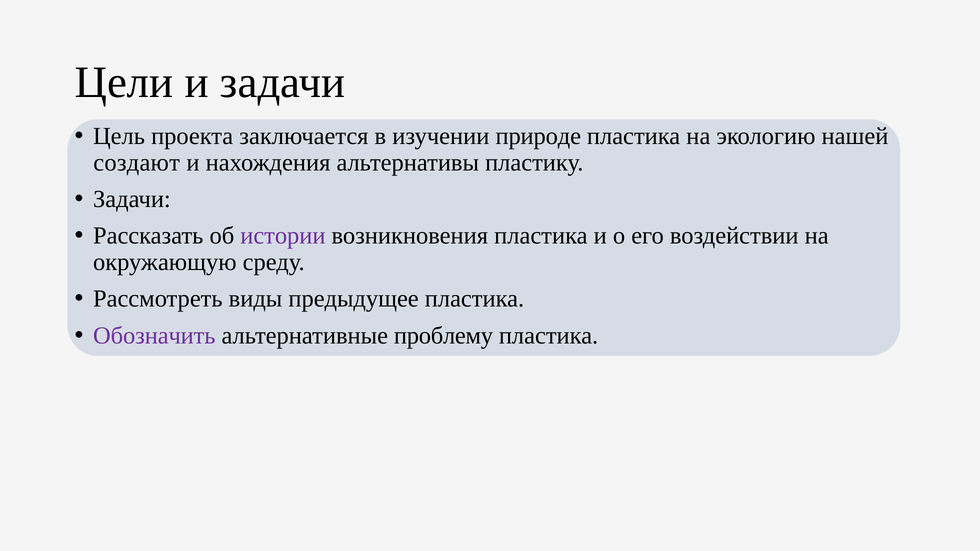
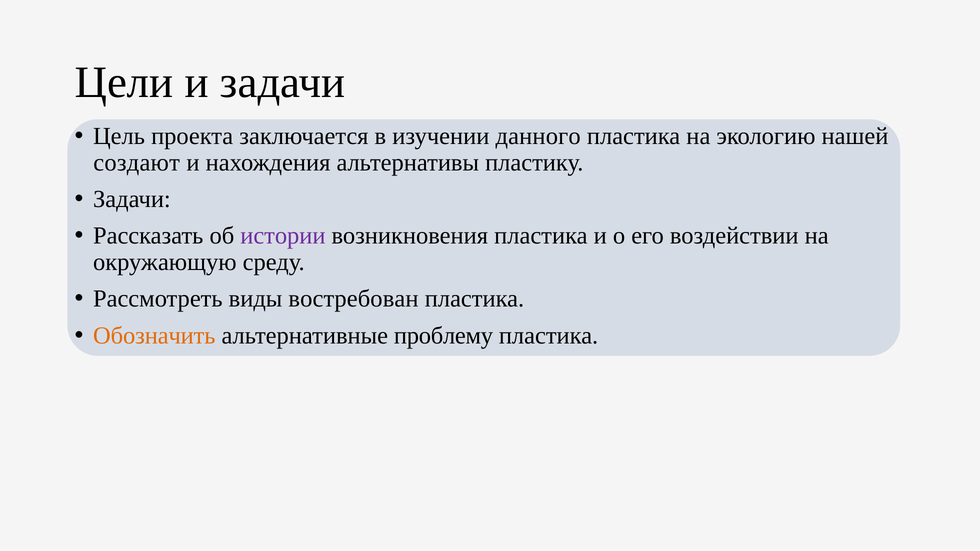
природе: природе -> данного
предыдущее: предыдущее -> востребован
Обозначить colour: purple -> orange
